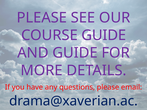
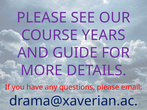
COURSE GUIDE: GUIDE -> YEARS
